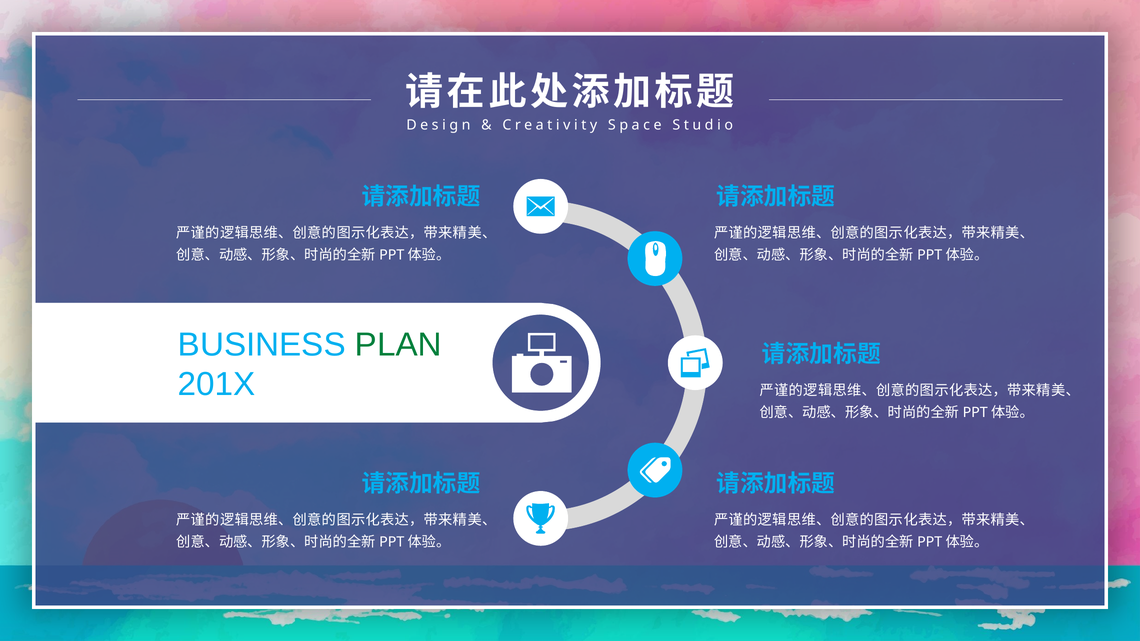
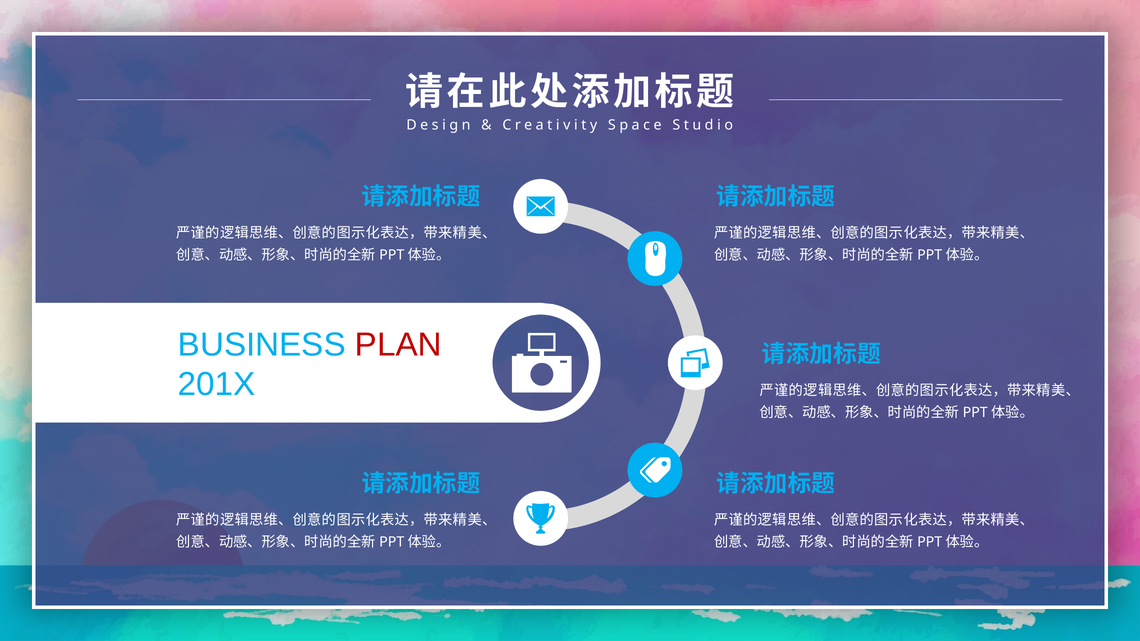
PLAN colour: green -> red
